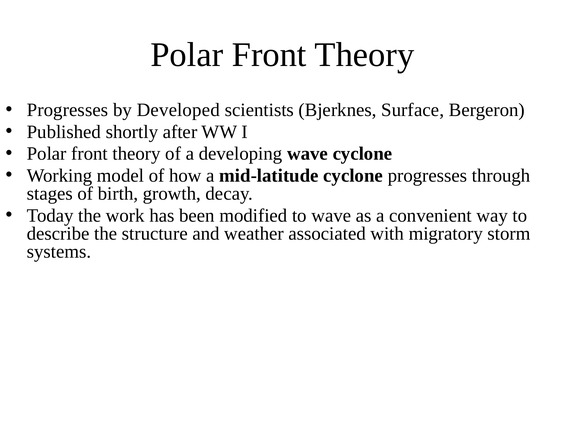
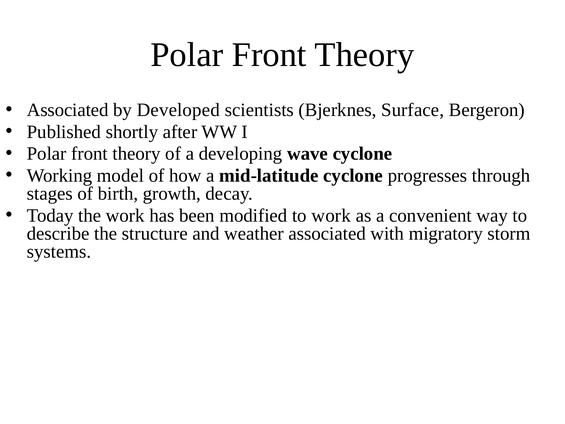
Progresses at (68, 110): Progresses -> Associated
to wave: wave -> work
